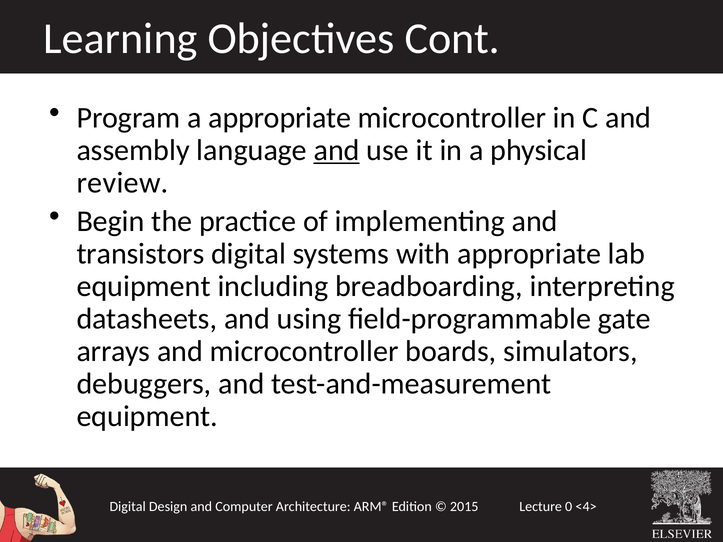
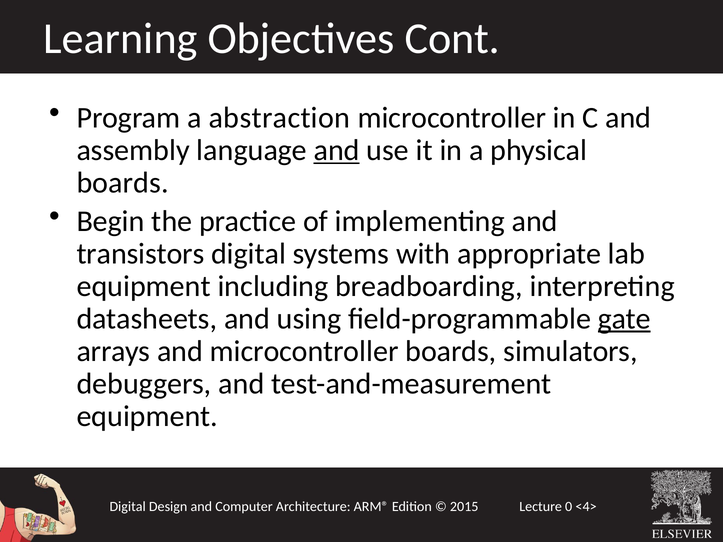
a appropriate: appropriate -> abstraction
review at (123, 183): review -> boards
gate underline: none -> present
